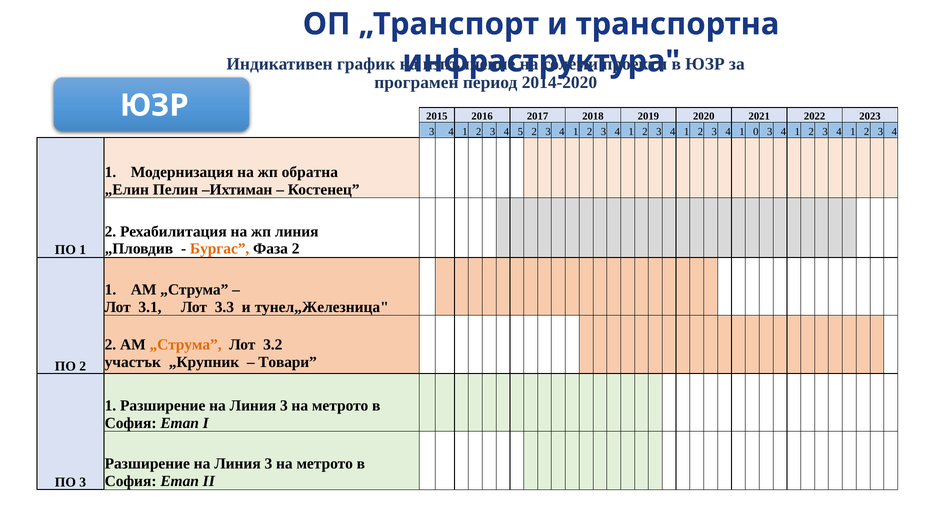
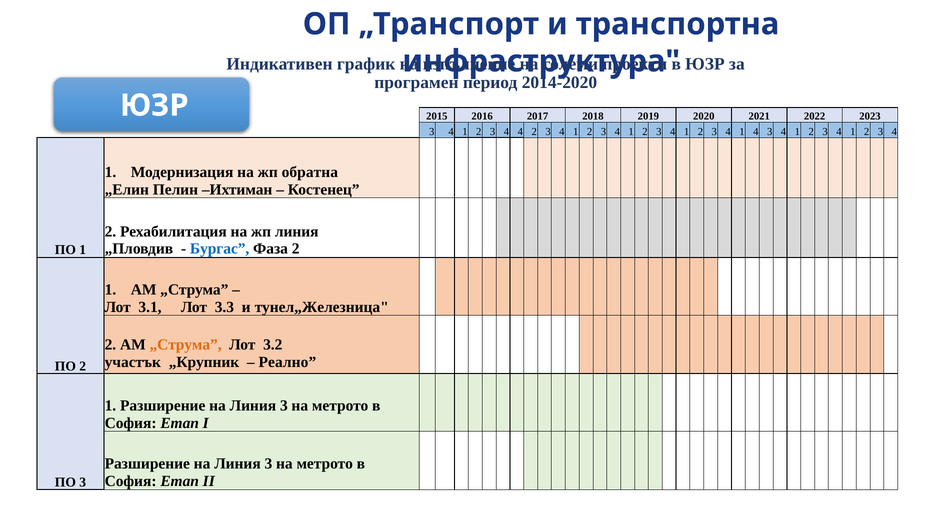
4 5: 5 -> 4
1 0: 0 -> 4
Бургас colour: orange -> blue
Товари: Товари -> Реално
